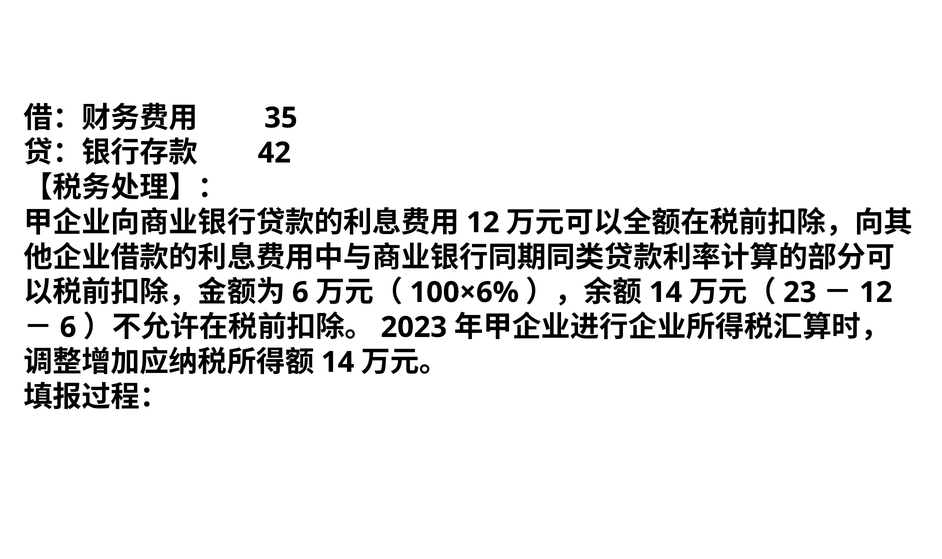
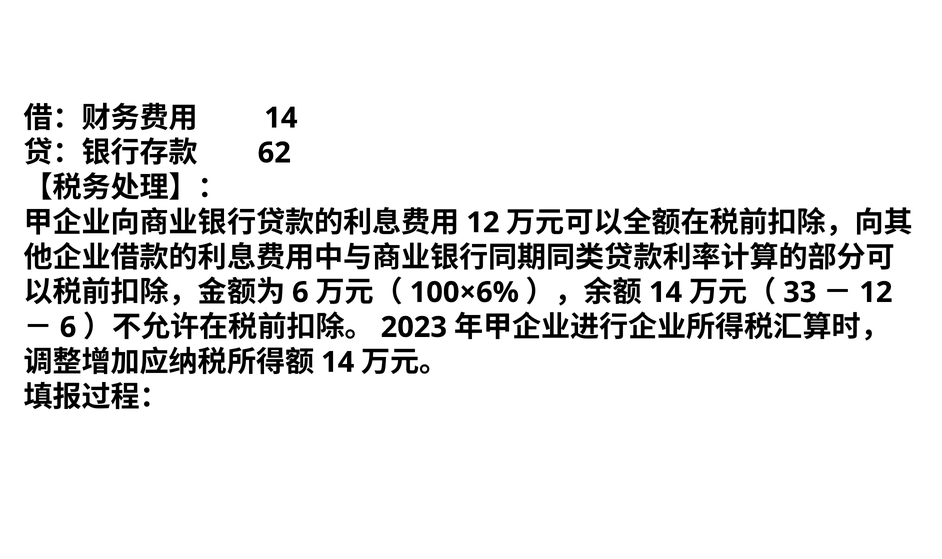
35 at (281, 118): 35 -> 14
42: 42 -> 62
23: 23 -> 33
